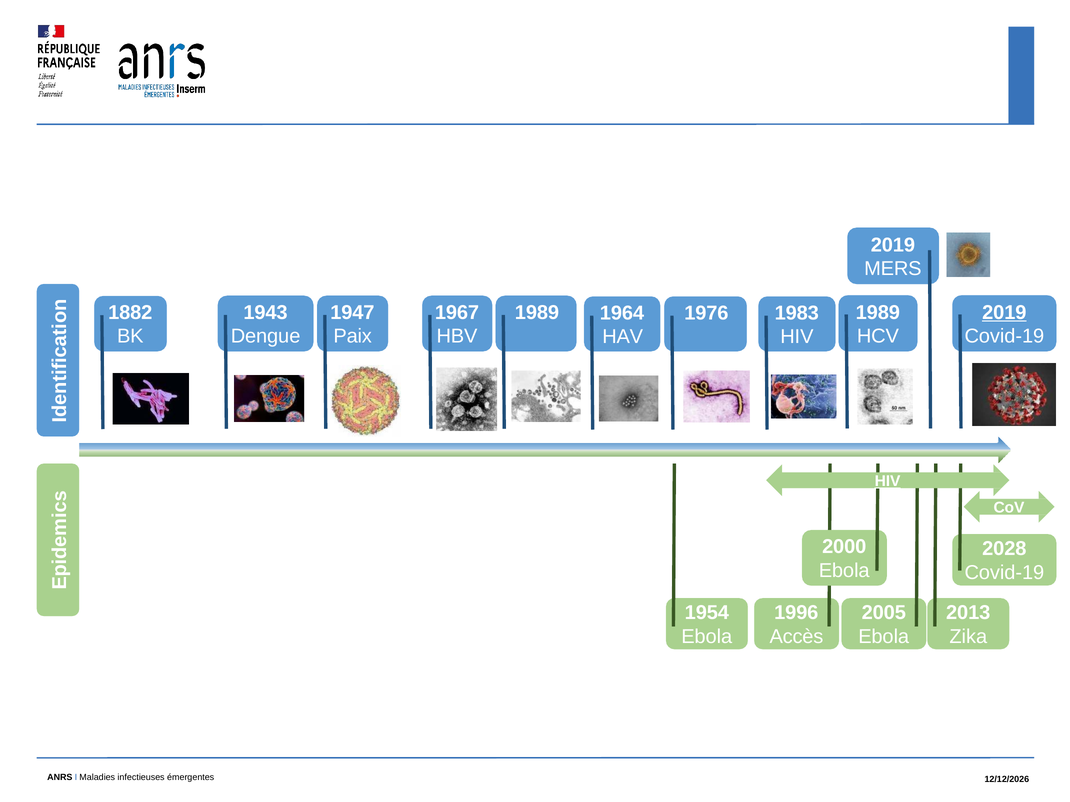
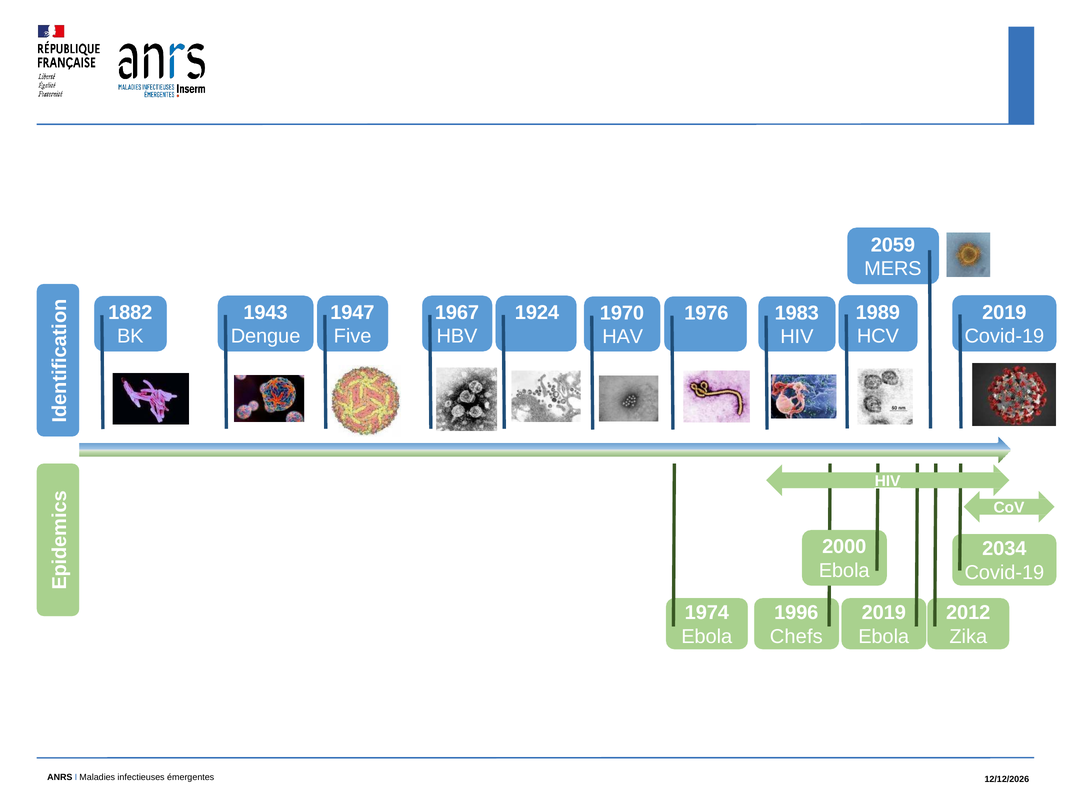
2019 at (893, 245): 2019 -> 2059
2019 at (1004, 313) underline: present -> none
1967 1989: 1989 -> 1924
1964: 1964 -> 1970
Paix: Paix -> Five
2028: 2028 -> 2034
1954: 1954 -> 1974
2005 at (884, 613): 2005 -> 2019
2013: 2013 -> 2012
Accès: Accès -> Chefs
